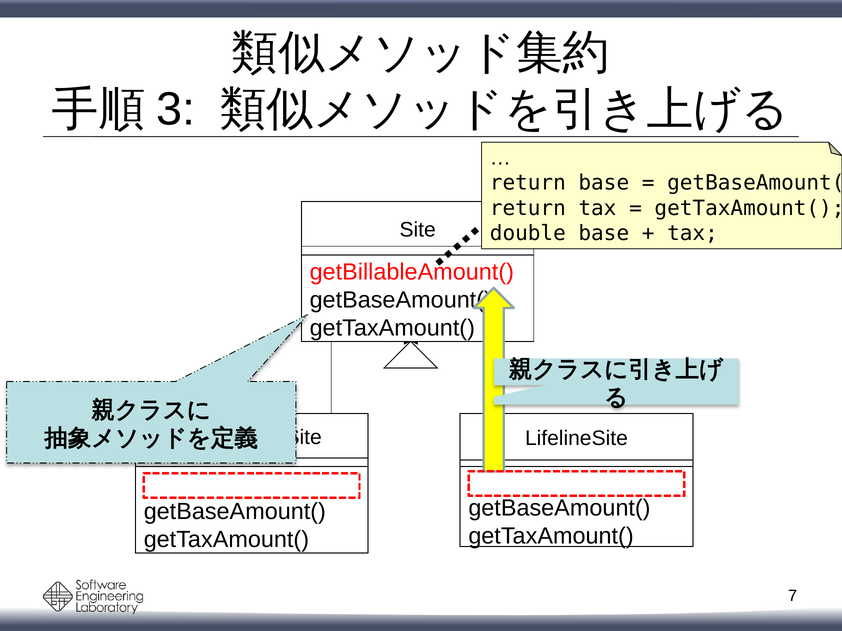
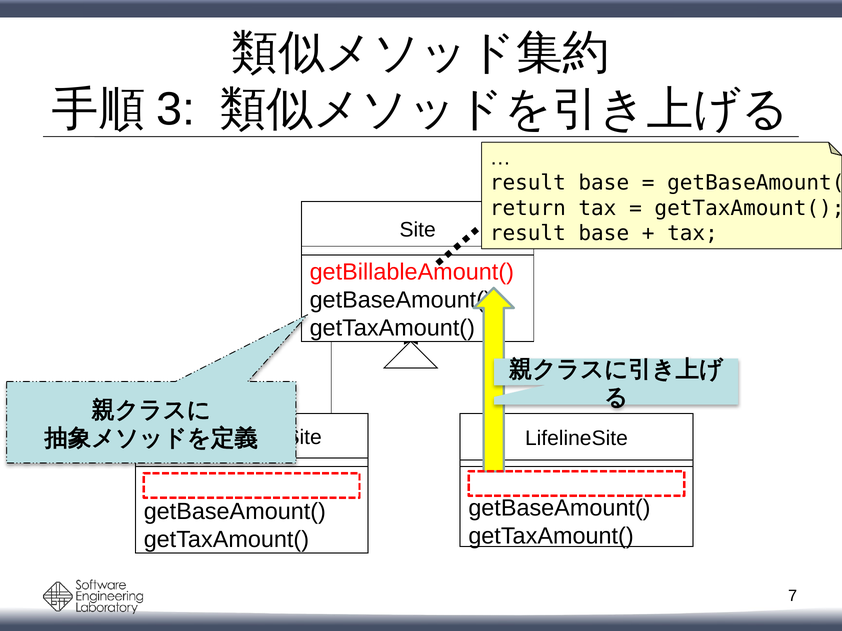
return at (528, 183): return -> result
double at (528, 234): double -> result
